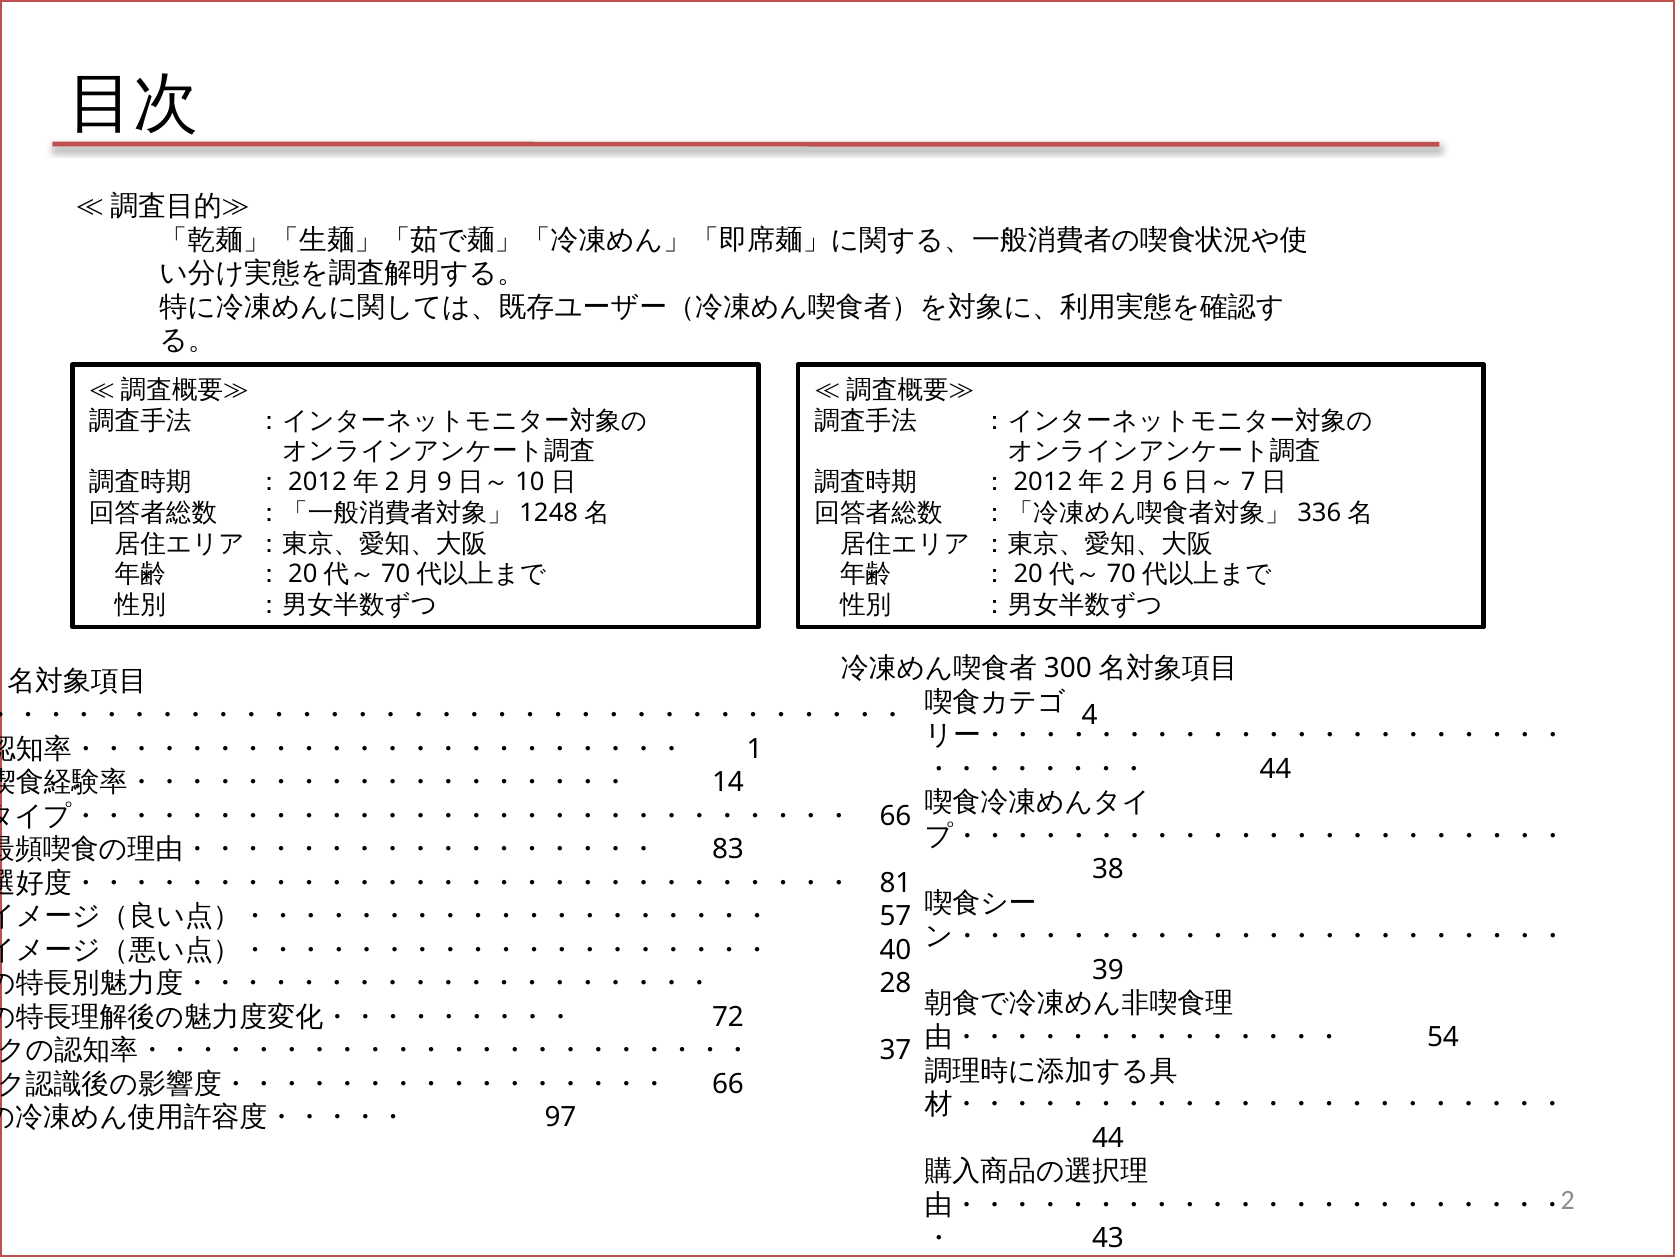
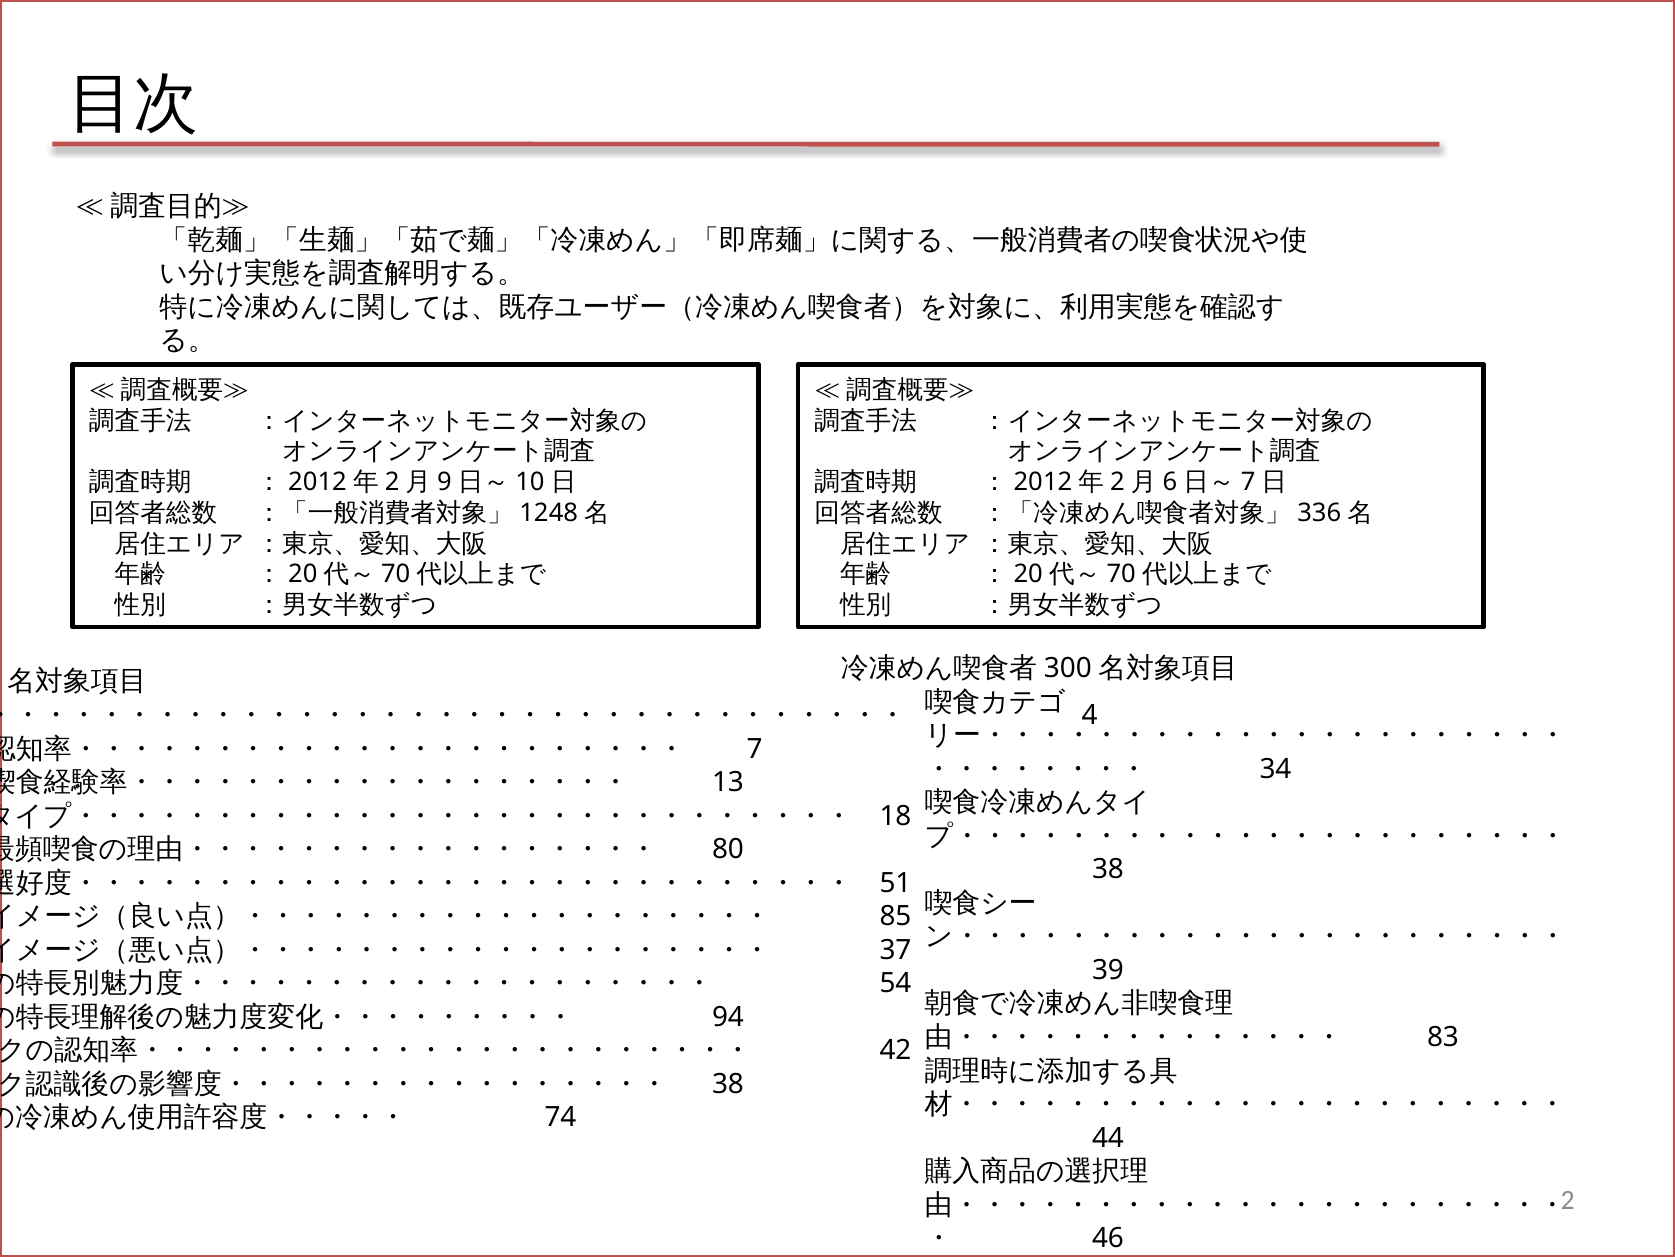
1: 1 -> 7
44 at (1275, 769): 44 -> 34
14: 14 -> 13
66 at (895, 815): 66 -> 18
83: 83 -> 80
81 at (895, 882): 81 -> 51
57: 57 -> 85
40: 40 -> 37
28 at (895, 983): 28 -> 54
72: 72 -> 94
54 at (1443, 1037): 54 -> 83
37: 37 -> 42
66 at (728, 1083): 66 -> 38
97: 97 -> 74
43: 43 -> 46
